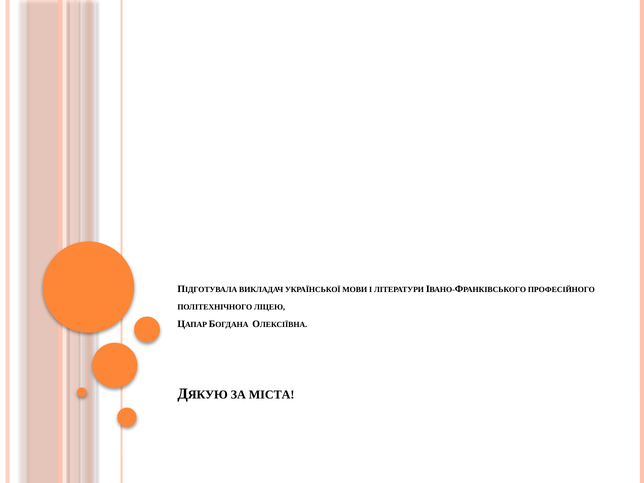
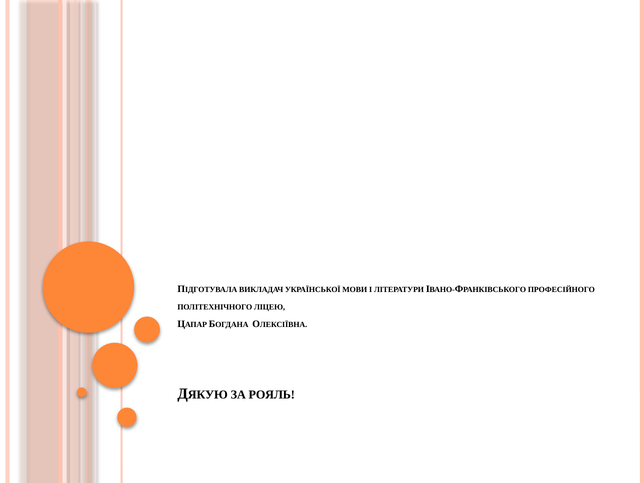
МІСТА: МІСТА -> РОЯЛЬ
